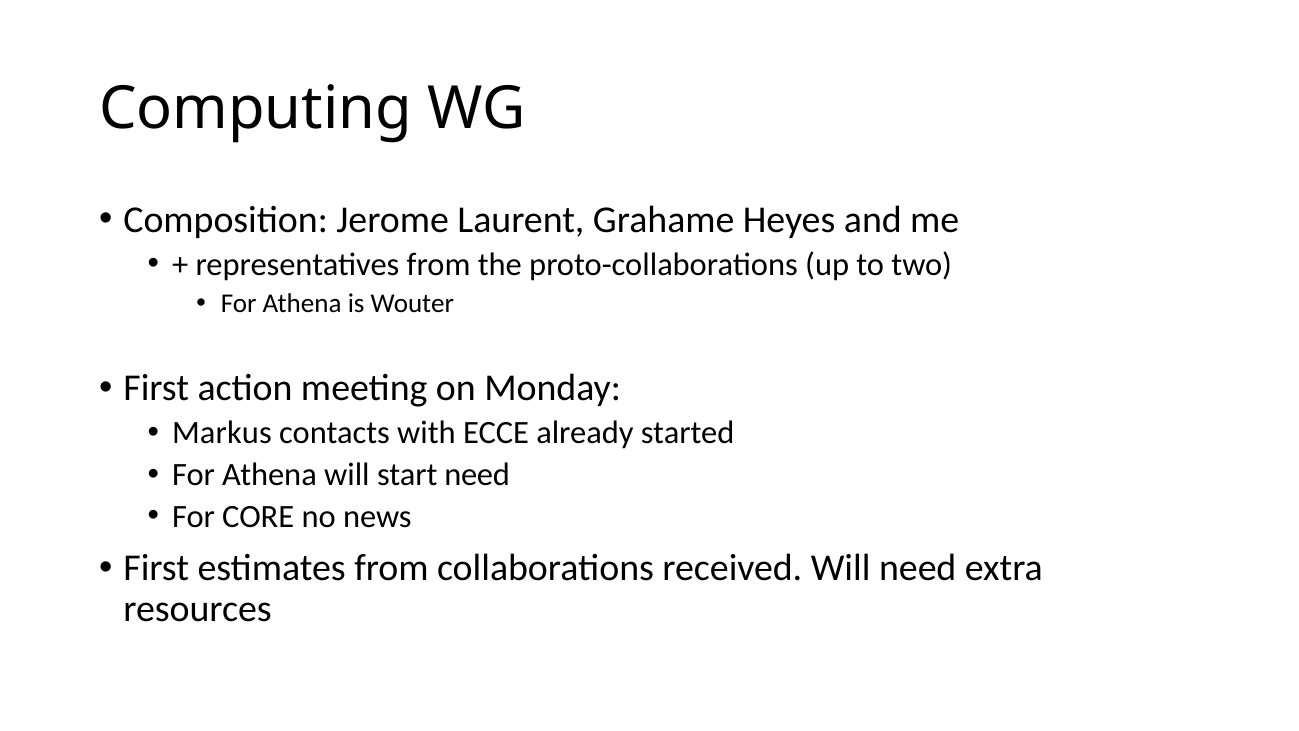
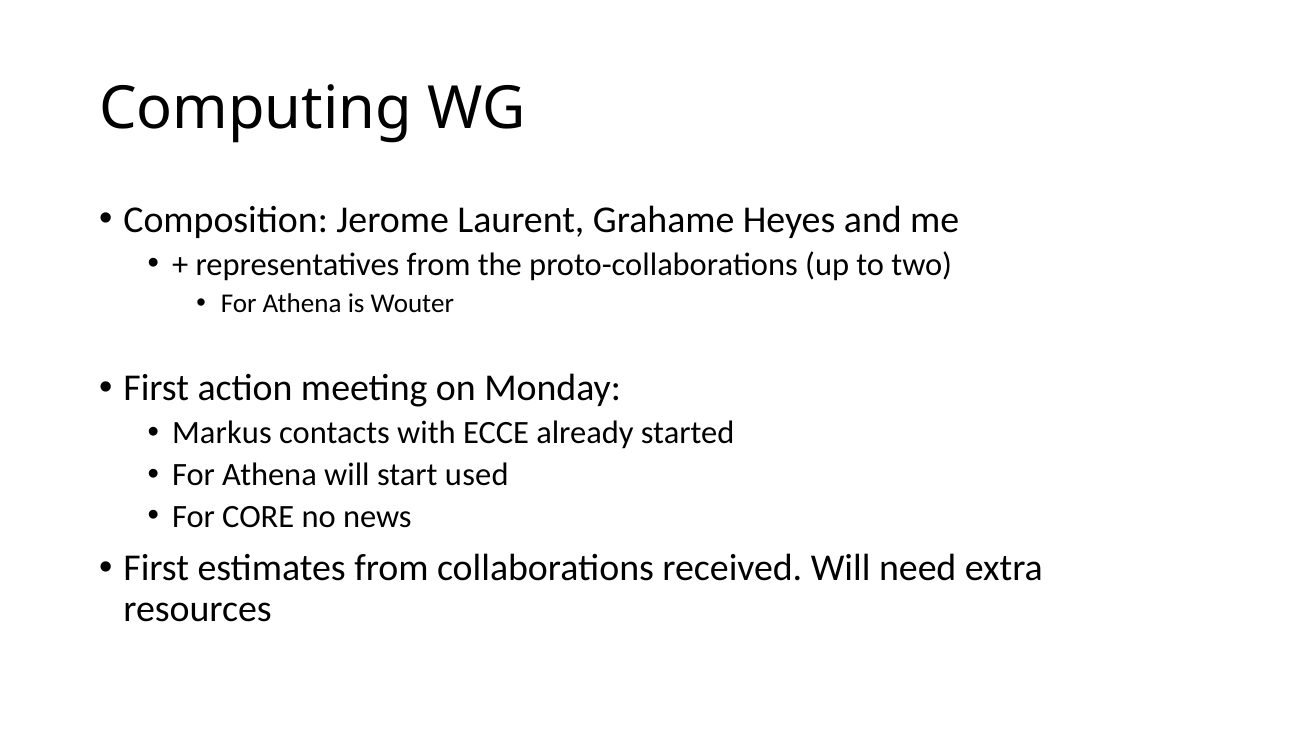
start need: need -> used
